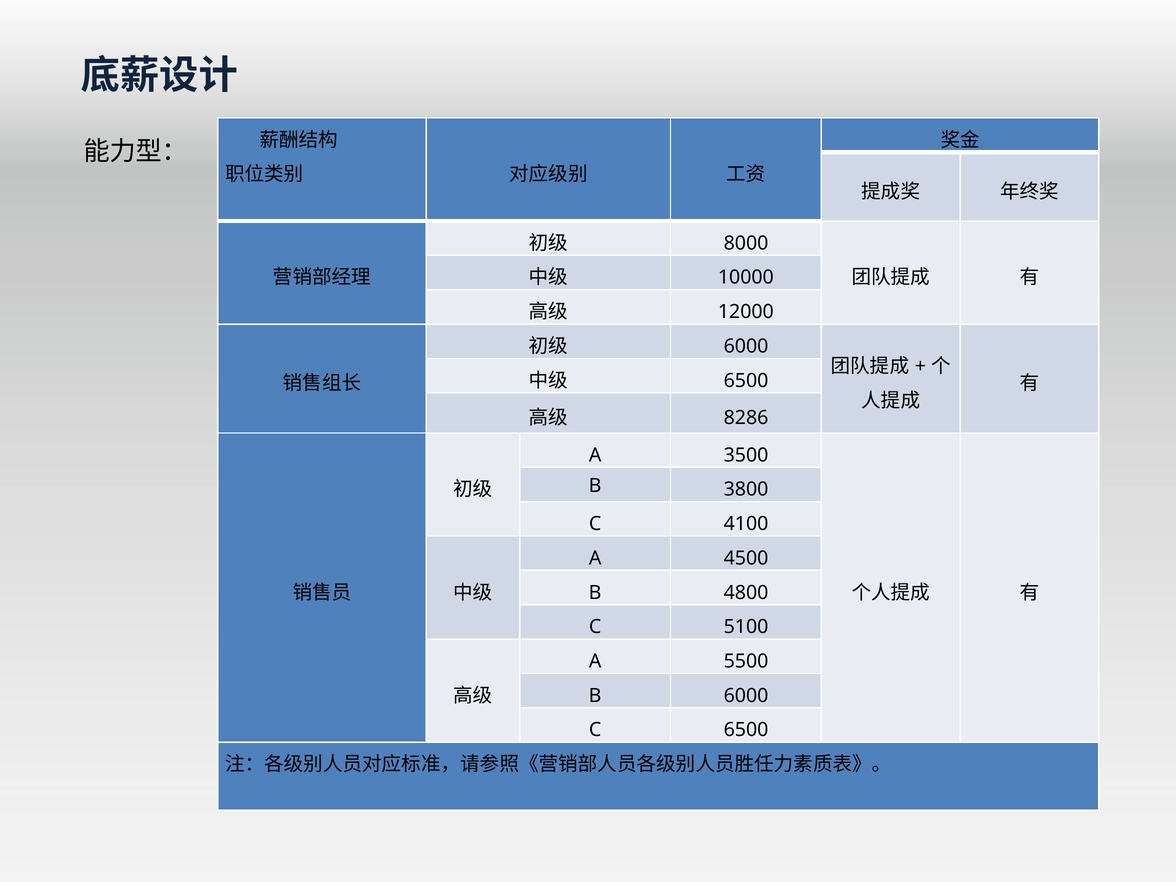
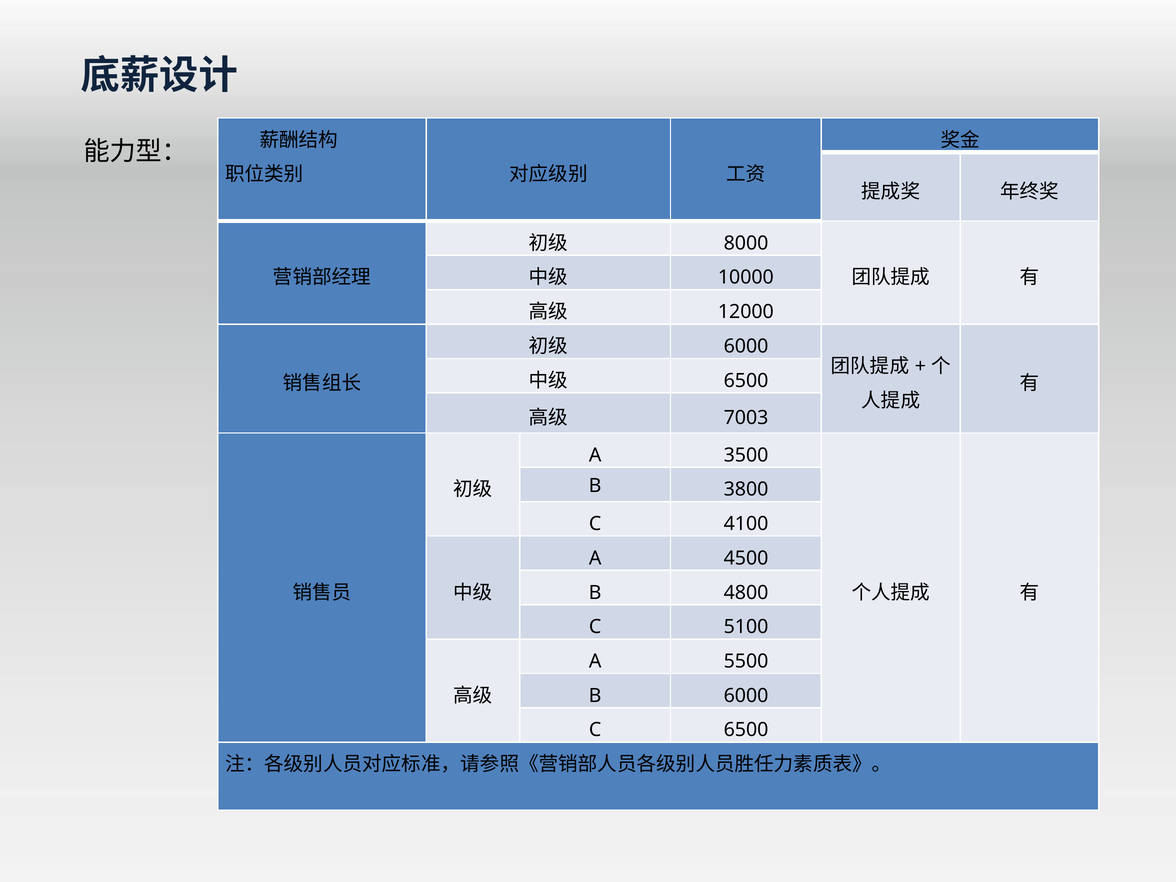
8286: 8286 -> 7003
